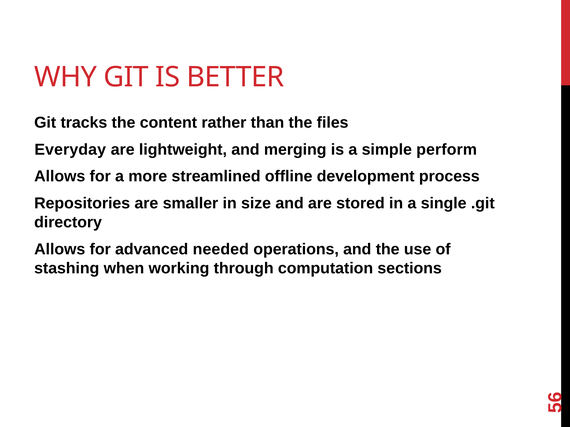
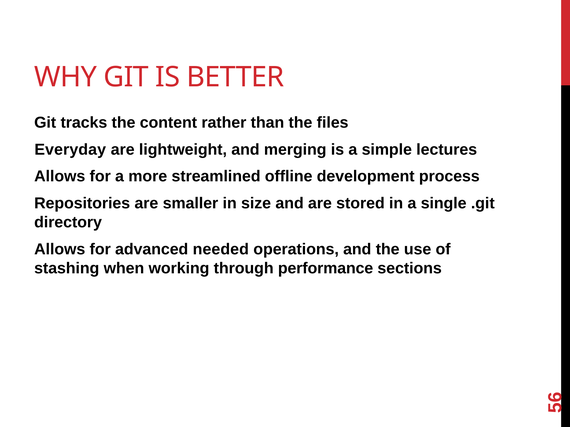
perform: perform -> lectures
computation: computation -> performance
